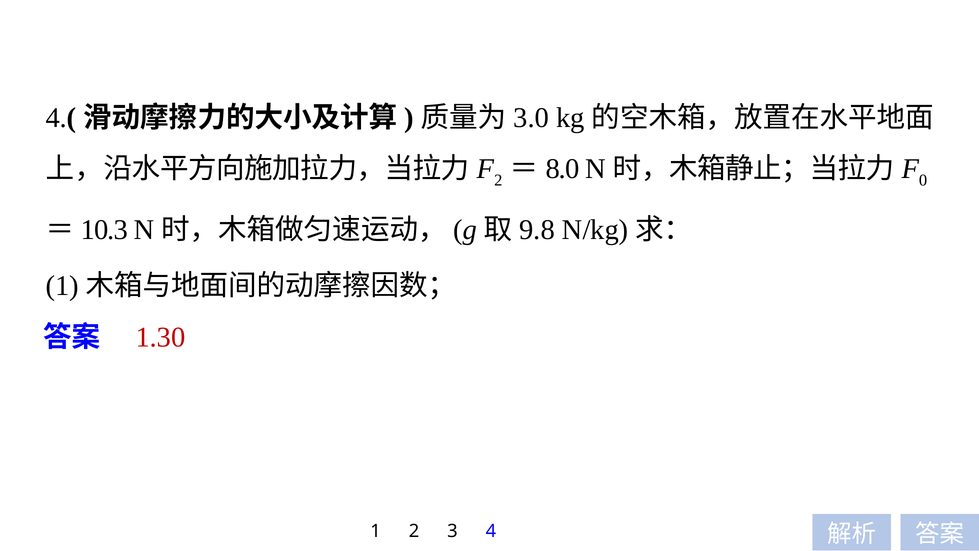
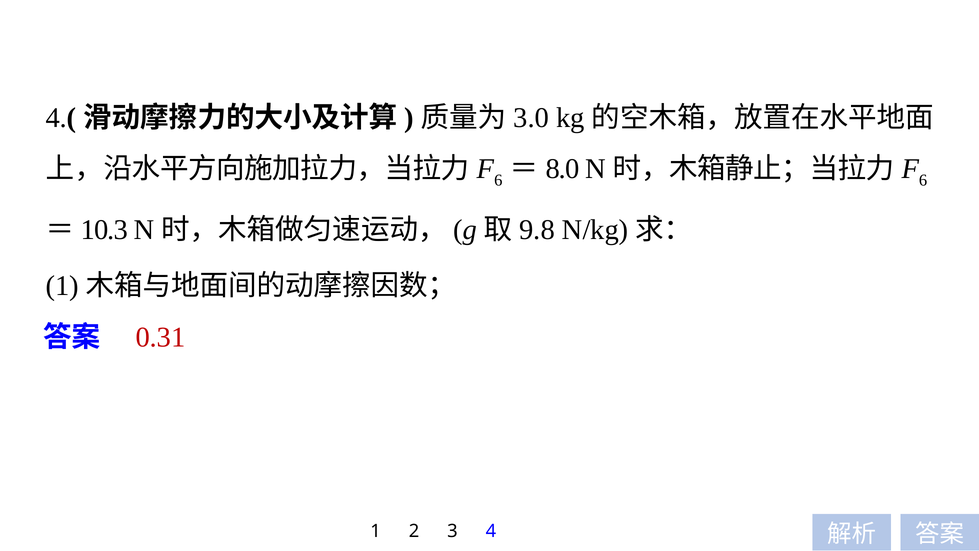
2 at (498, 180): 2 -> 6
0 at (923, 180): 0 -> 6
1.30: 1.30 -> 0.31
